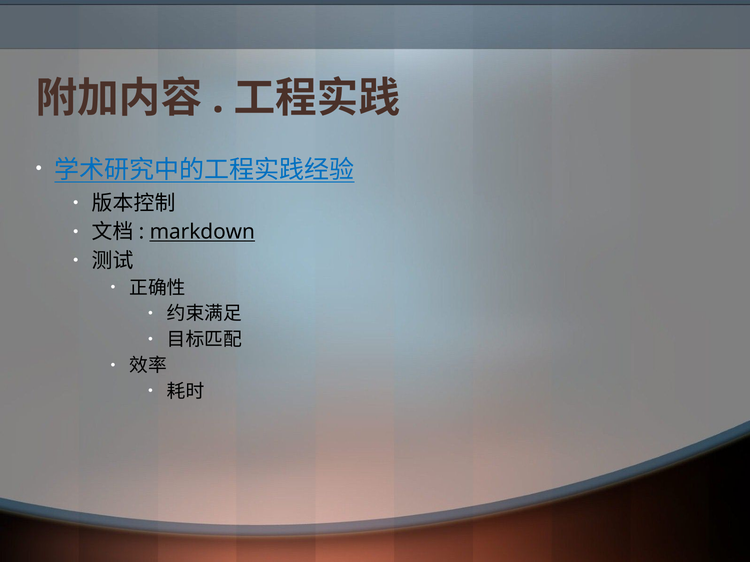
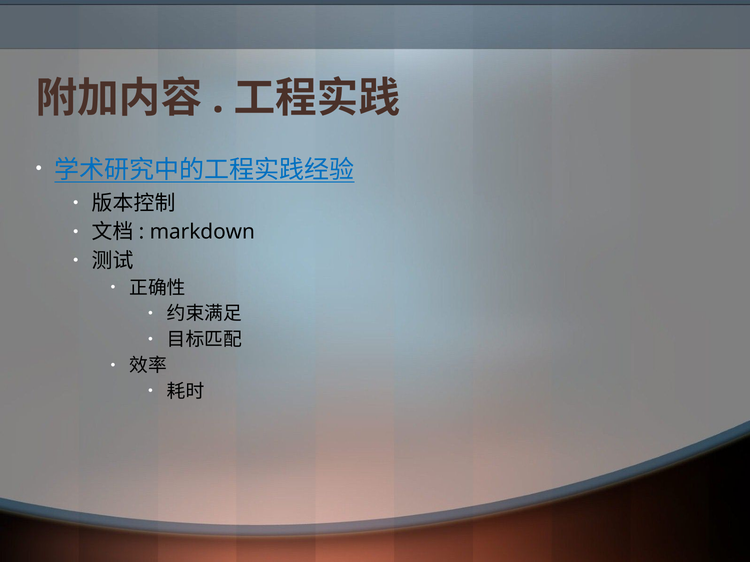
markdown underline: present -> none
